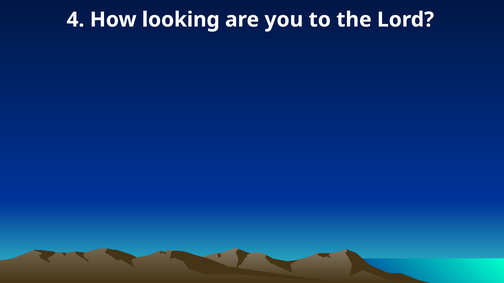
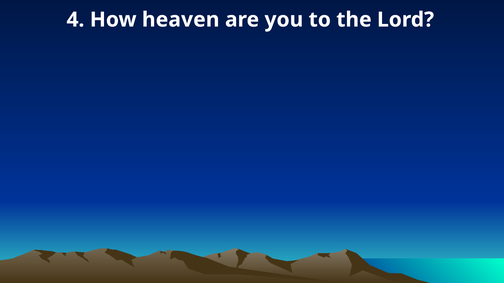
looking: looking -> heaven
